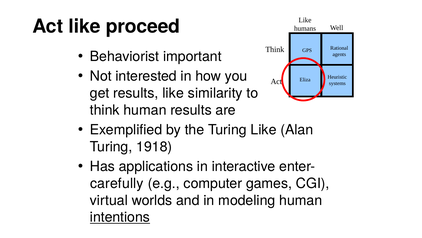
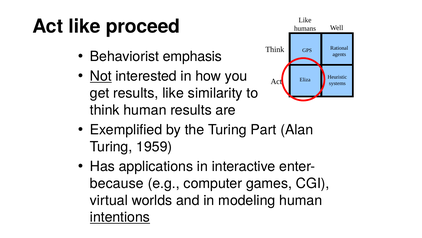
important: important -> emphasis
Not underline: none -> present
Turing Like: Like -> Part
1918: 1918 -> 1959
carefully: carefully -> because
